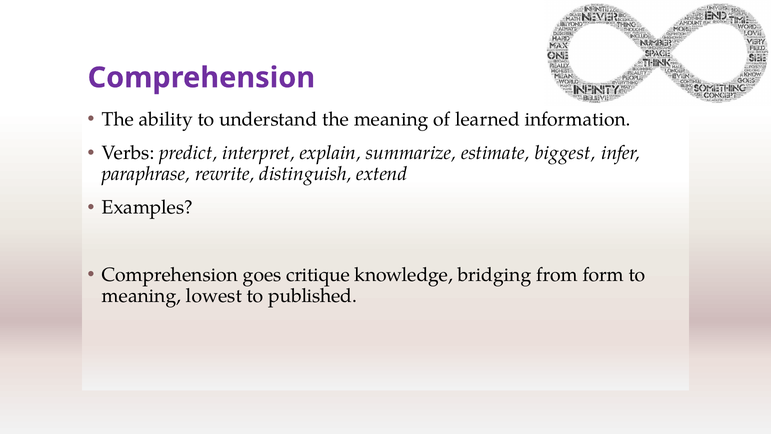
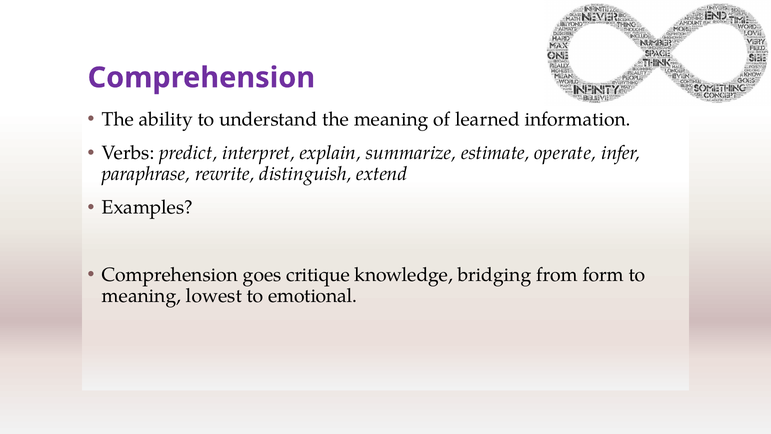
biggest: biggest -> operate
published: published -> emotional
